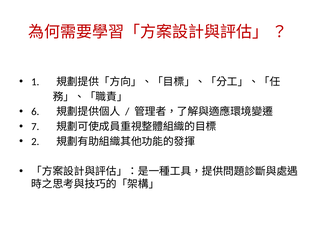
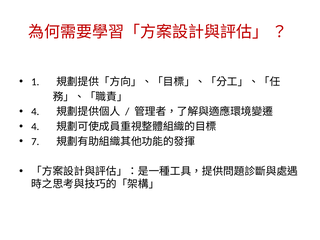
6 at (35, 112): 6 -> 4
7 at (35, 127): 7 -> 4
2: 2 -> 7
